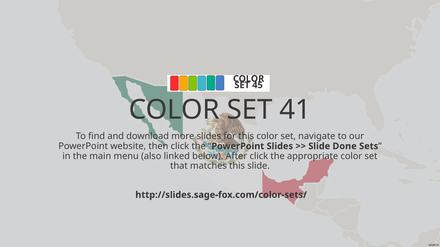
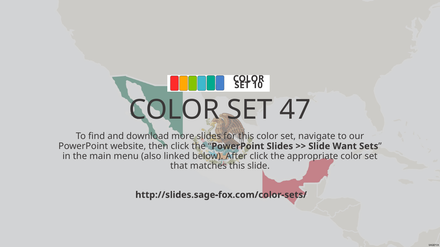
45: 45 -> 10
41: 41 -> 47
Done: Done -> Want
